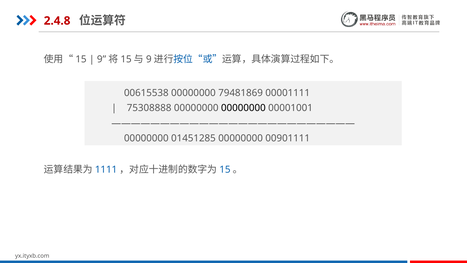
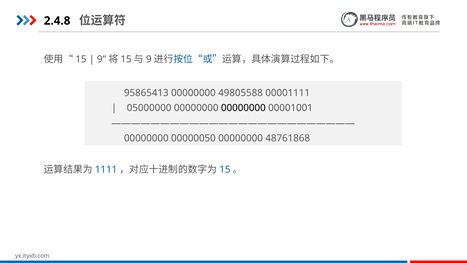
2.4.8 colour: red -> black
00615538: 00615538 -> 95865413
79481869: 79481869 -> 49805588
75308888: 75308888 -> 05000000
01451285: 01451285 -> 00000050
00901111: 00901111 -> 48761868
